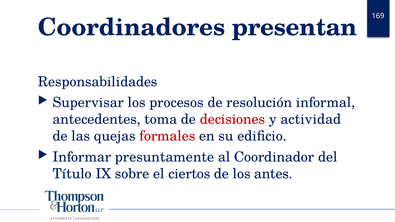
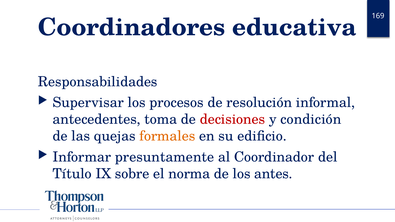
presentan: presentan -> educativa
actividad: actividad -> condición
formales colour: red -> orange
ciertos: ciertos -> norma
